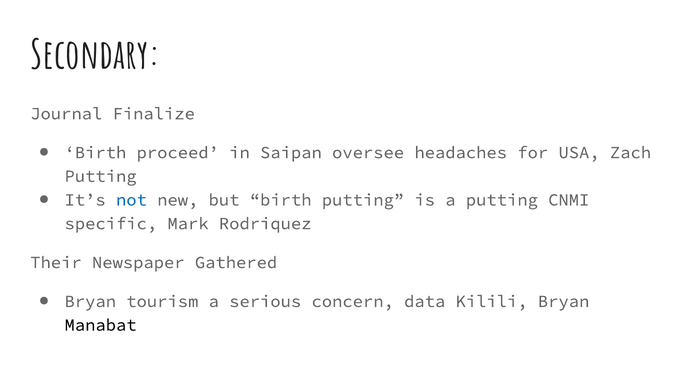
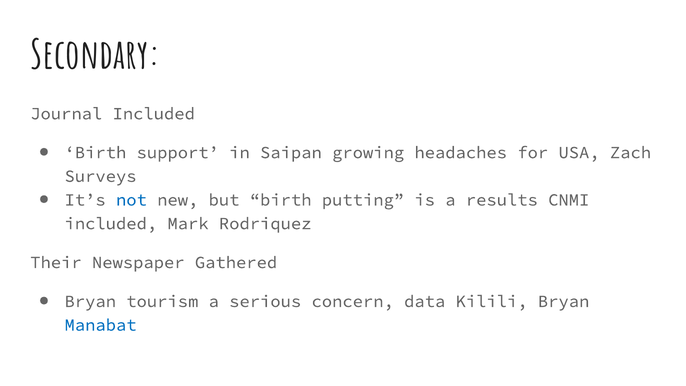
Journal Finalize: Finalize -> Included
proceed: proceed -> support
oversee: oversee -> growing
Putting at (101, 176): Putting -> Surveys
a putting: putting -> results
specific at (111, 223): specific -> included
Manabat colour: black -> blue
